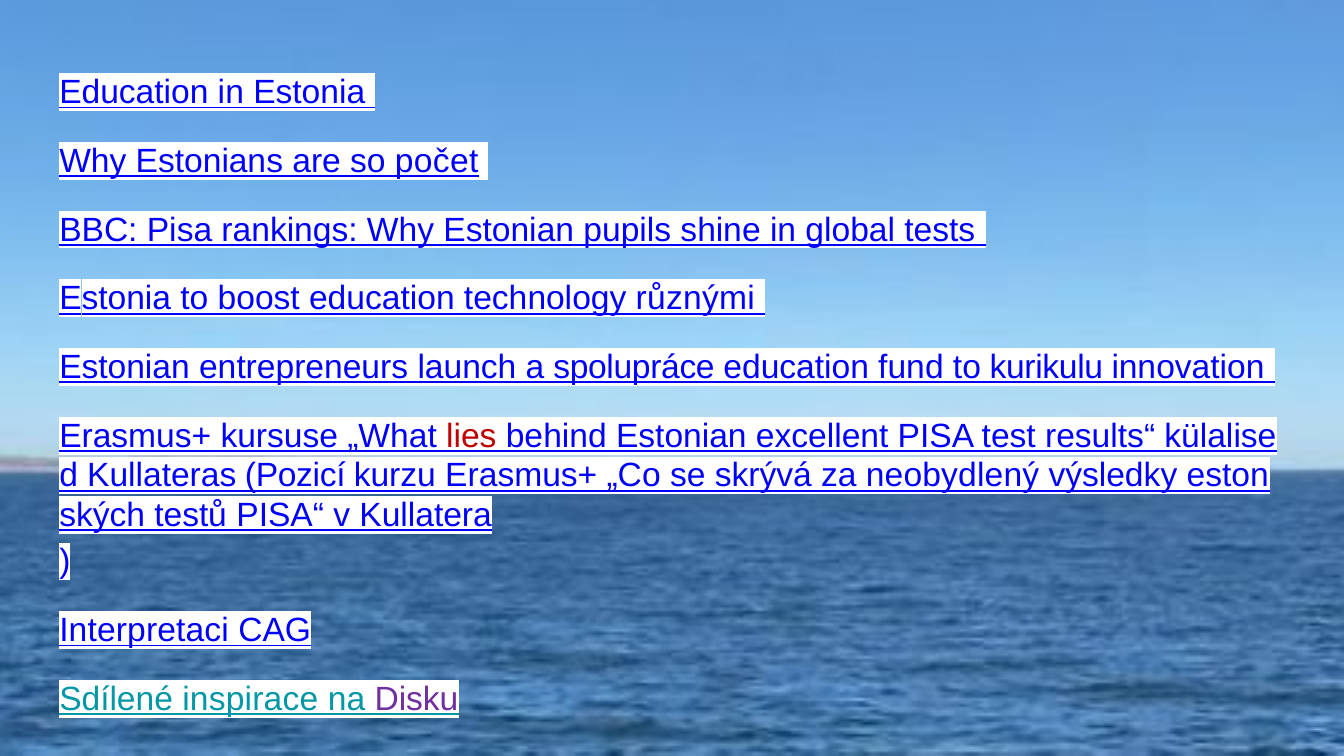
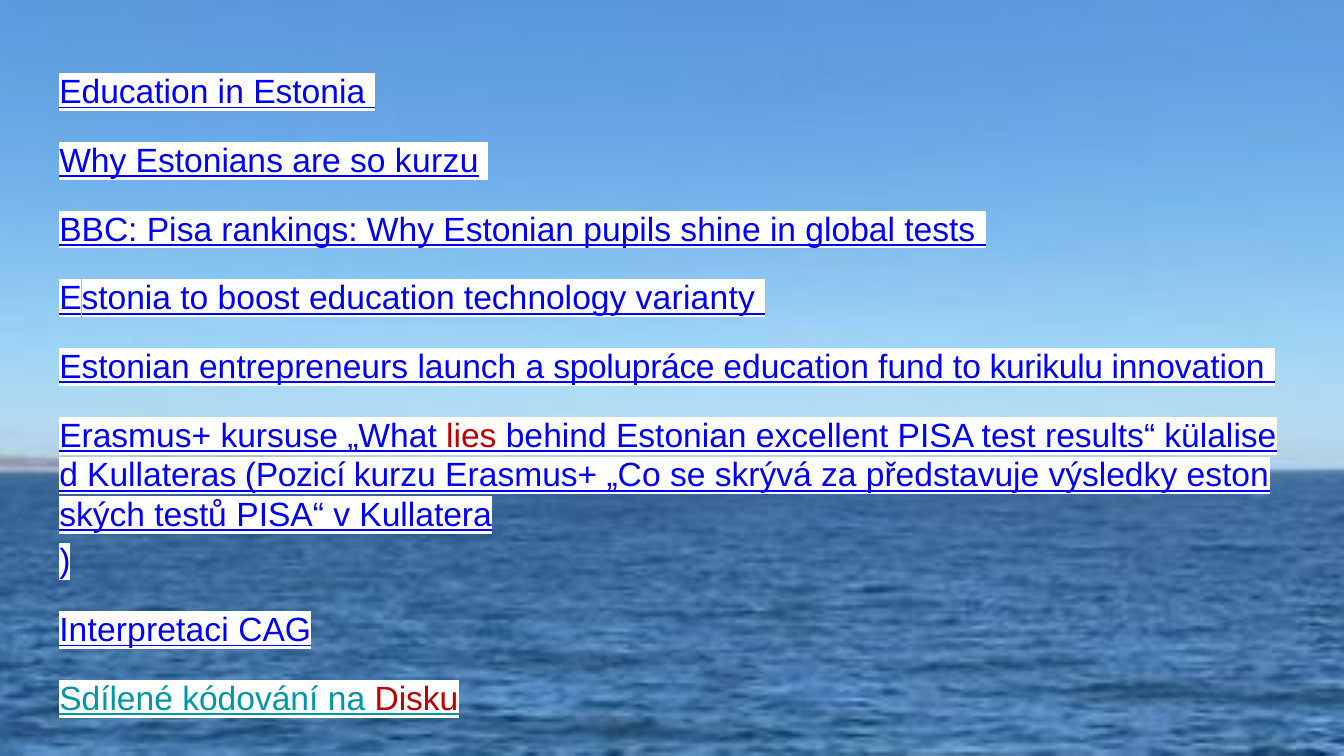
so počet: počet -> kurzu
různými: různými -> varianty
neobydlený: neobydlený -> představuje
inspirace: inspirace -> kódování
Disku colour: purple -> red
